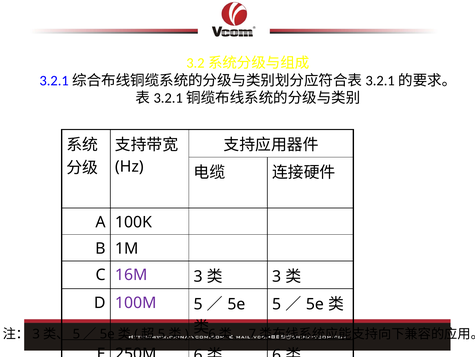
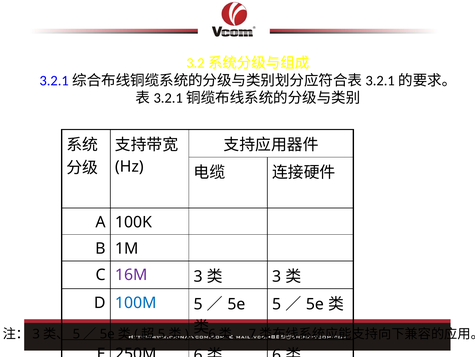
100M colour: purple -> blue
